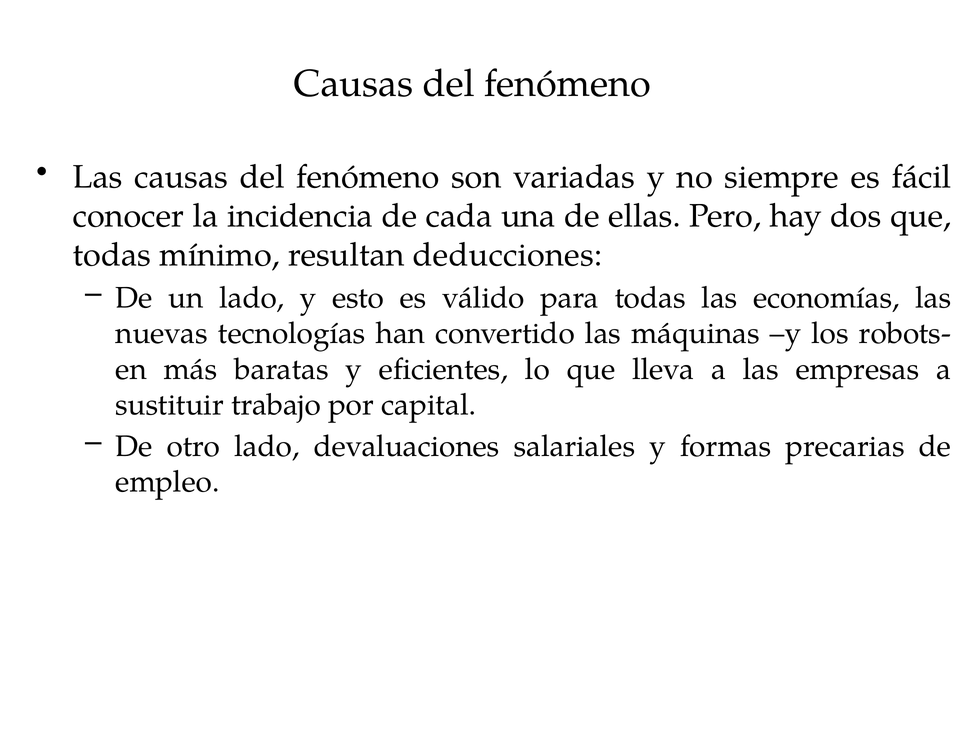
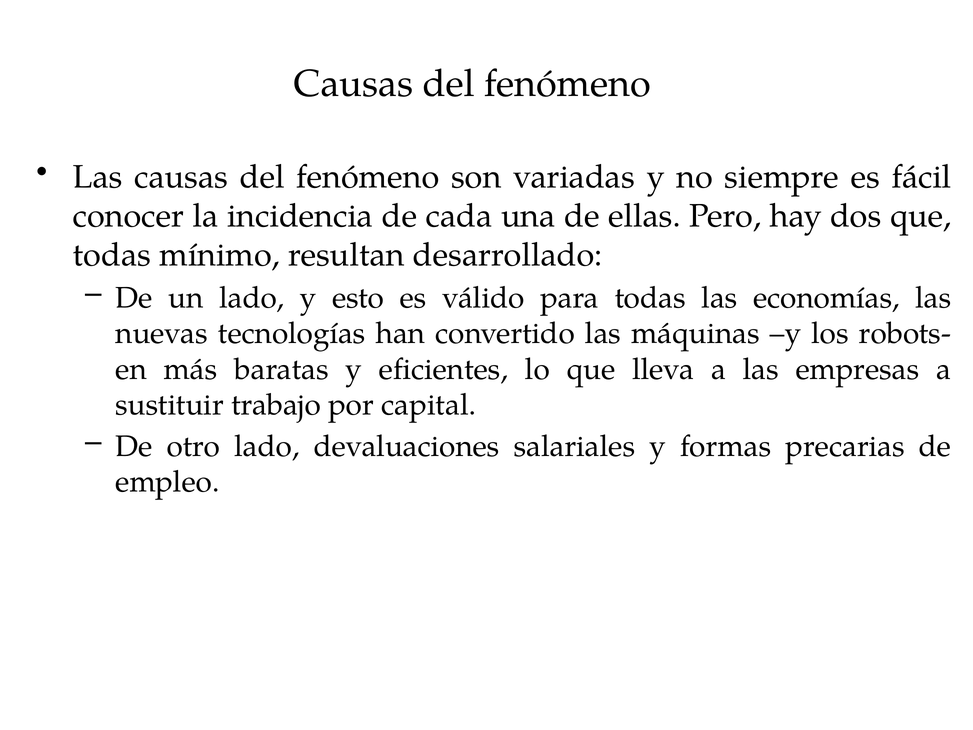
deducciones: deducciones -> desarrollado
